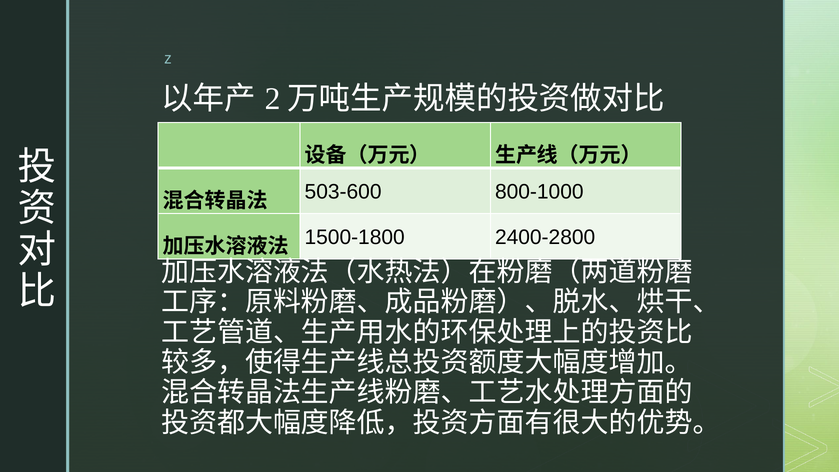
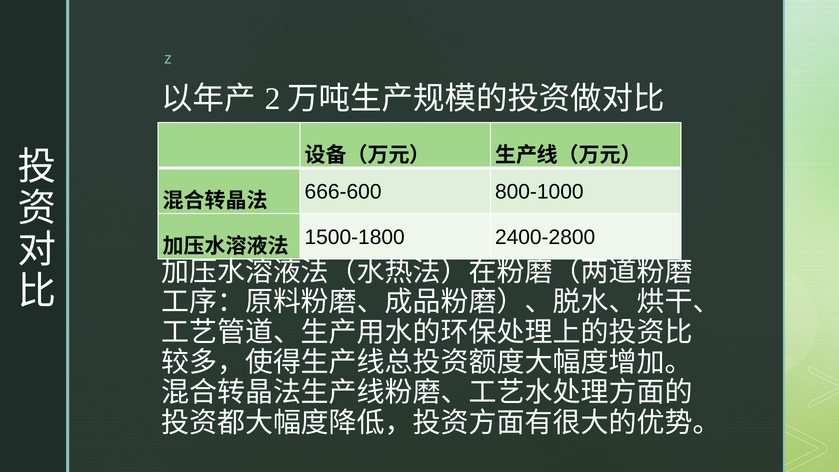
503-600: 503-600 -> 666-600
